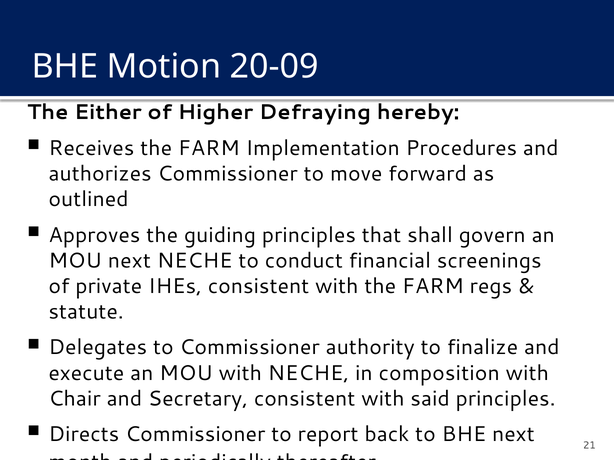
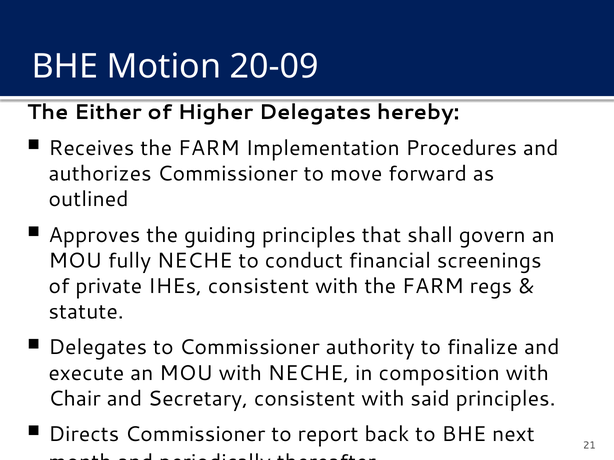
Higher Defraying: Defraying -> Delegates
MOU next: next -> fully
